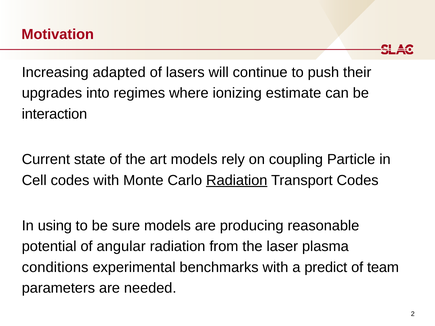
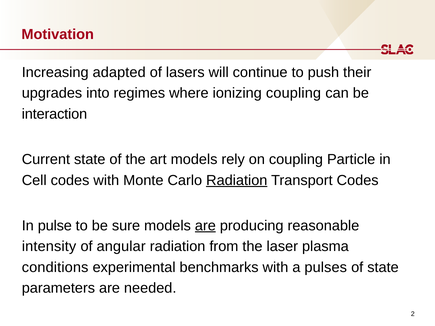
ionizing estimate: estimate -> coupling
using: using -> pulse
are at (205, 226) underline: none -> present
potential: potential -> intensity
predict: predict -> pulses
of team: team -> state
